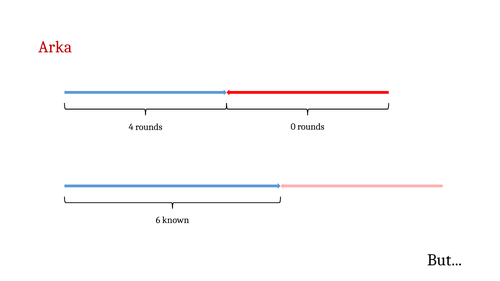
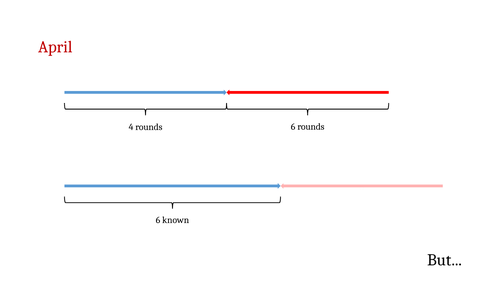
Arka: Arka -> April
4 rounds 0: 0 -> 6
